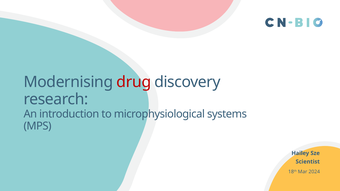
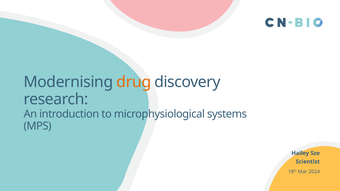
drug colour: red -> orange
